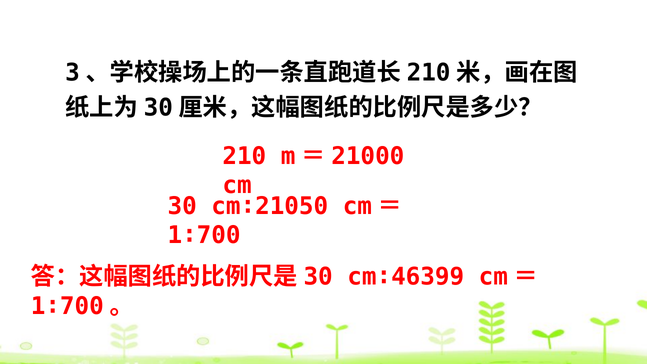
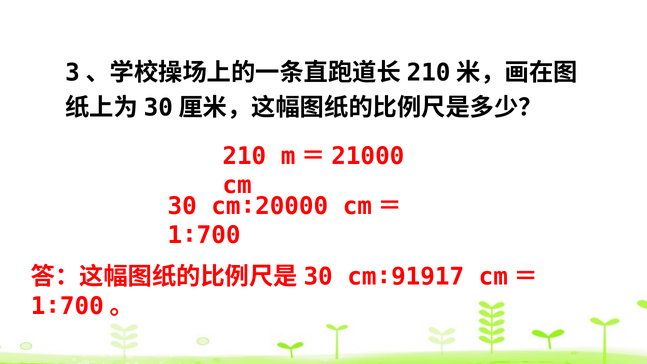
cm∶21050: cm∶21050 -> cm∶20000
cm∶46399: cm∶46399 -> cm∶91917
